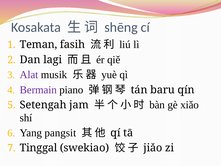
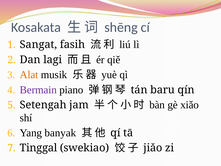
Teman: Teman -> Sangat
Alat colour: purple -> orange
pangsit: pangsit -> banyak
